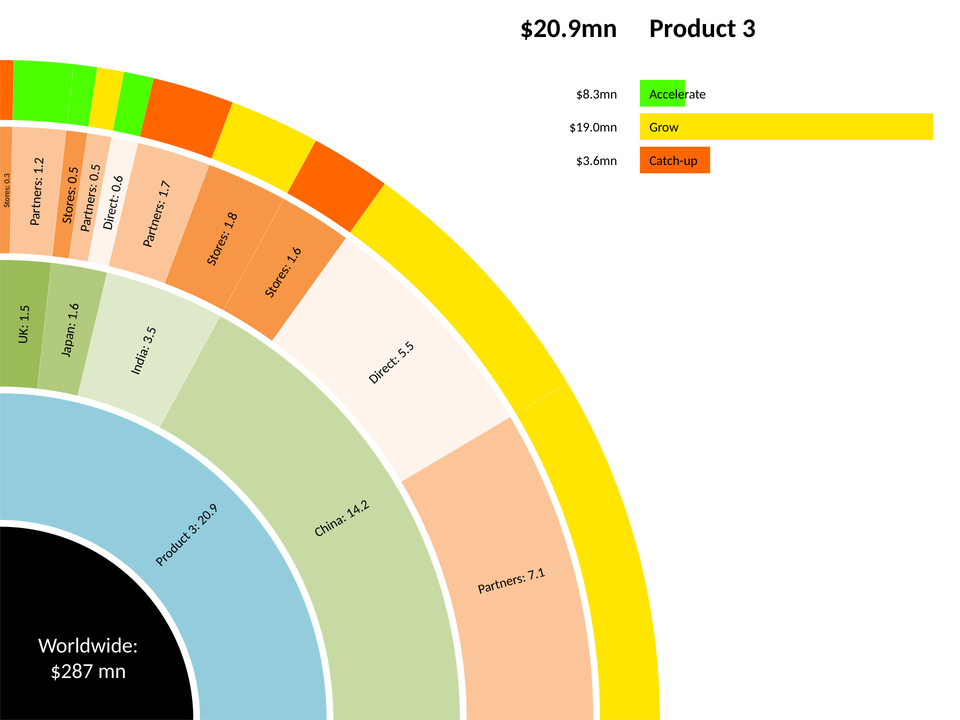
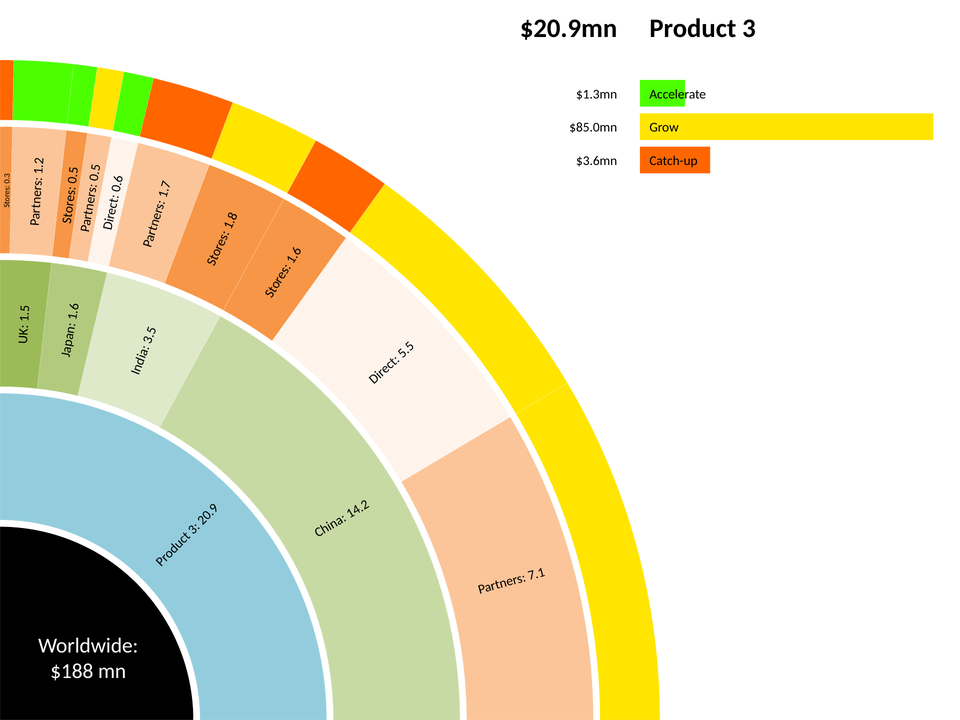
$8.3mn: $8.3mn -> $1.3mn
$19.0mn: $19.0mn -> $85.0mn
$287: $287 -> $188
